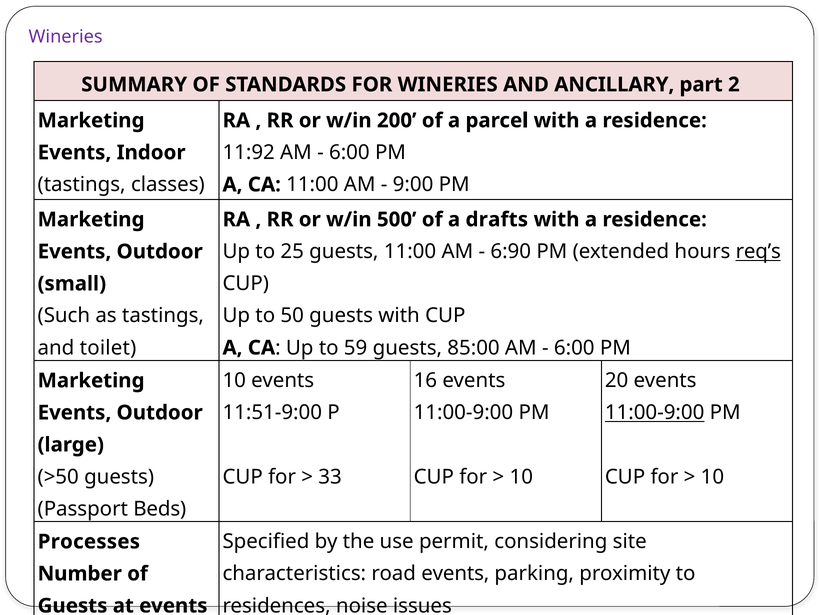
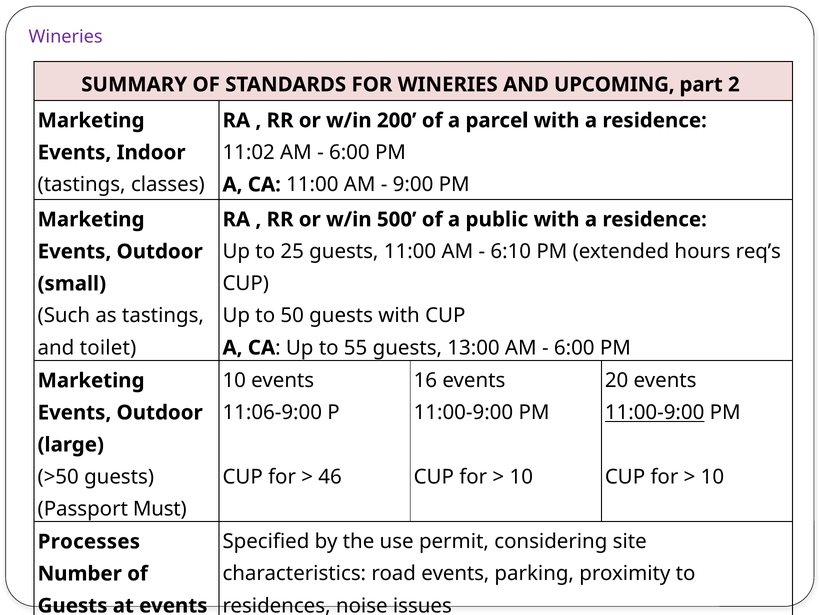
ANCILLARY: ANCILLARY -> UPCOMING
11:92: 11:92 -> 11:02
drafts: drafts -> public
6:90: 6:90 -> 6:10
req’s underline: present -> none
59: 59 -> 55
85:00: 85:00 -> 13:00
11:51-9:00: 11:51-9:00 -> 11:06-9:00
33: 33 -> 46
Beds: Beds -> Must
